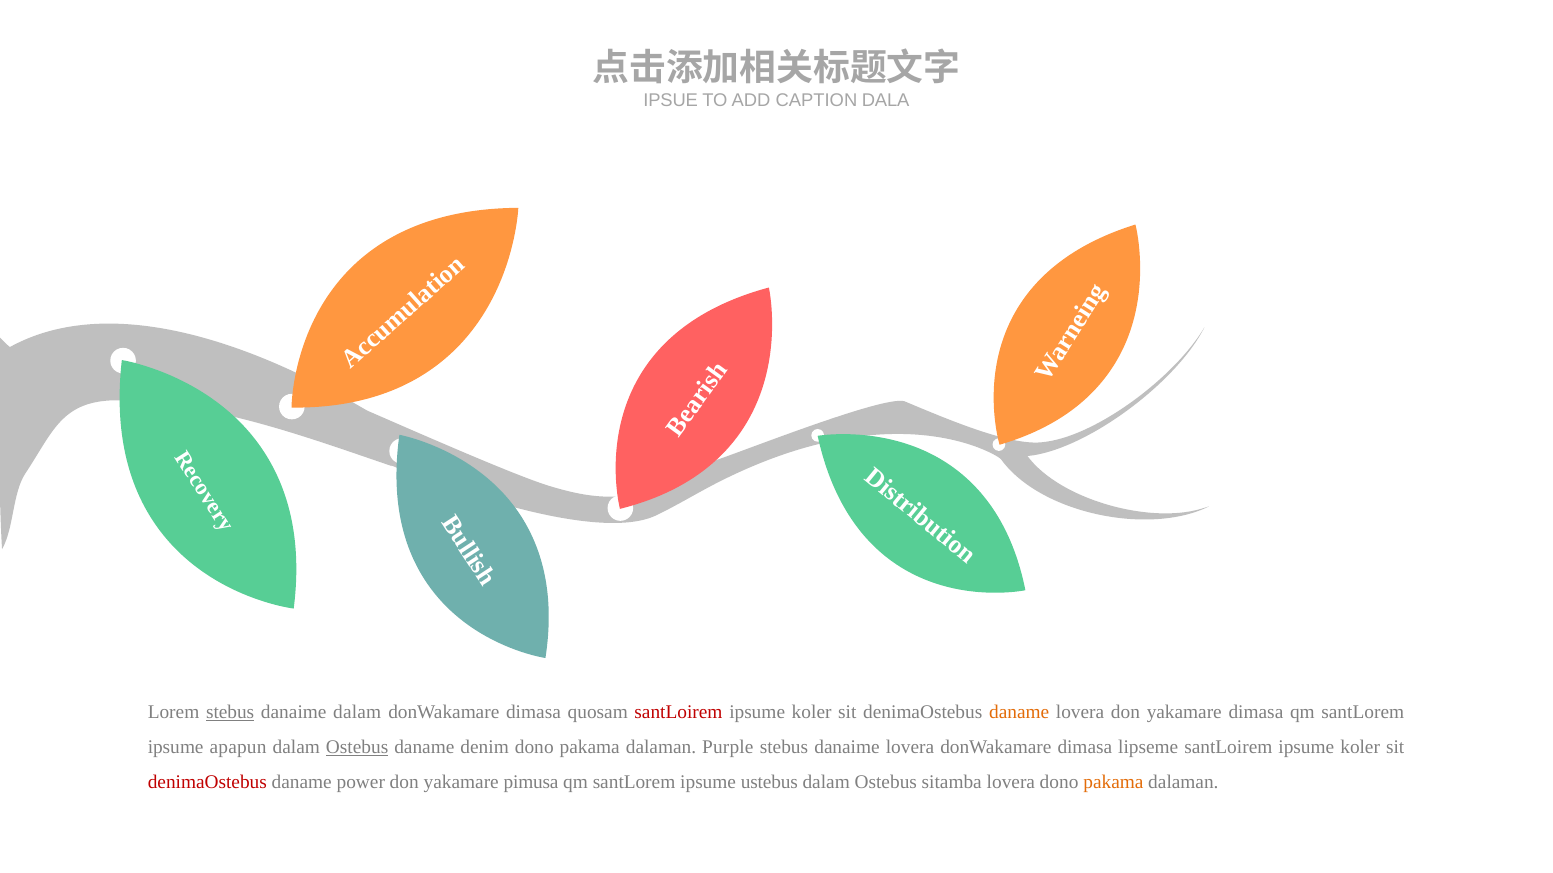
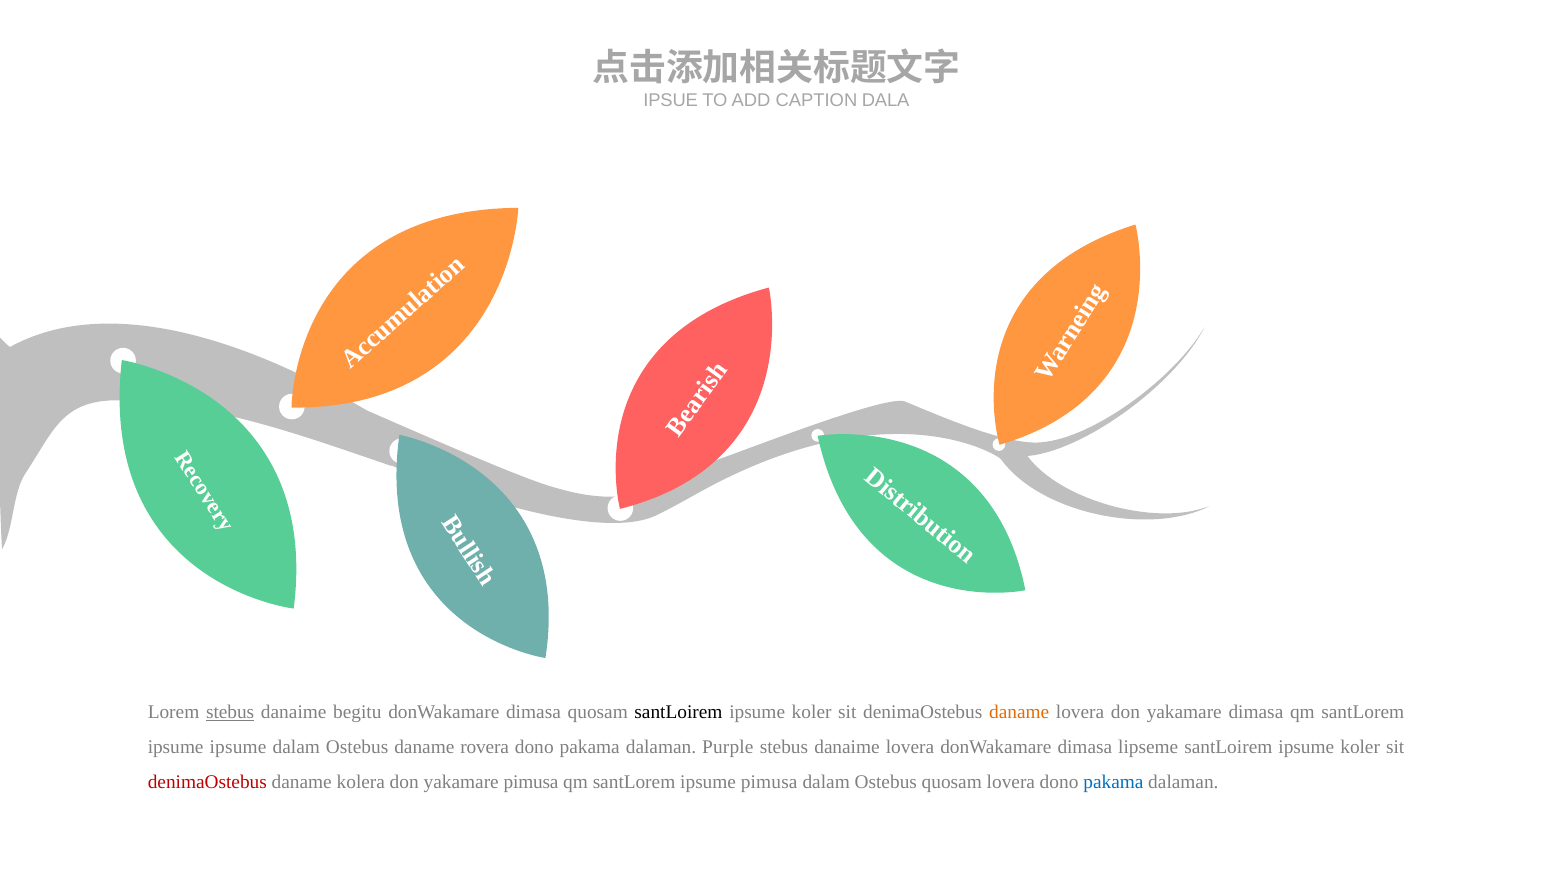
danaime dalam: dalam -> begitu
santLoirem at (678, 713) colour: red -> black
ipsume apapun: apapun -> ipsume
Ostebus at (357, 748) underline: present -> none
denim: denim -> rovera
power: power -> kolera
ipsume ustebus: ustebus -> pimusa
Ostebus sitamba: sitamba -> quosam
pakama at (1113, 783) colour: orange -> blue
